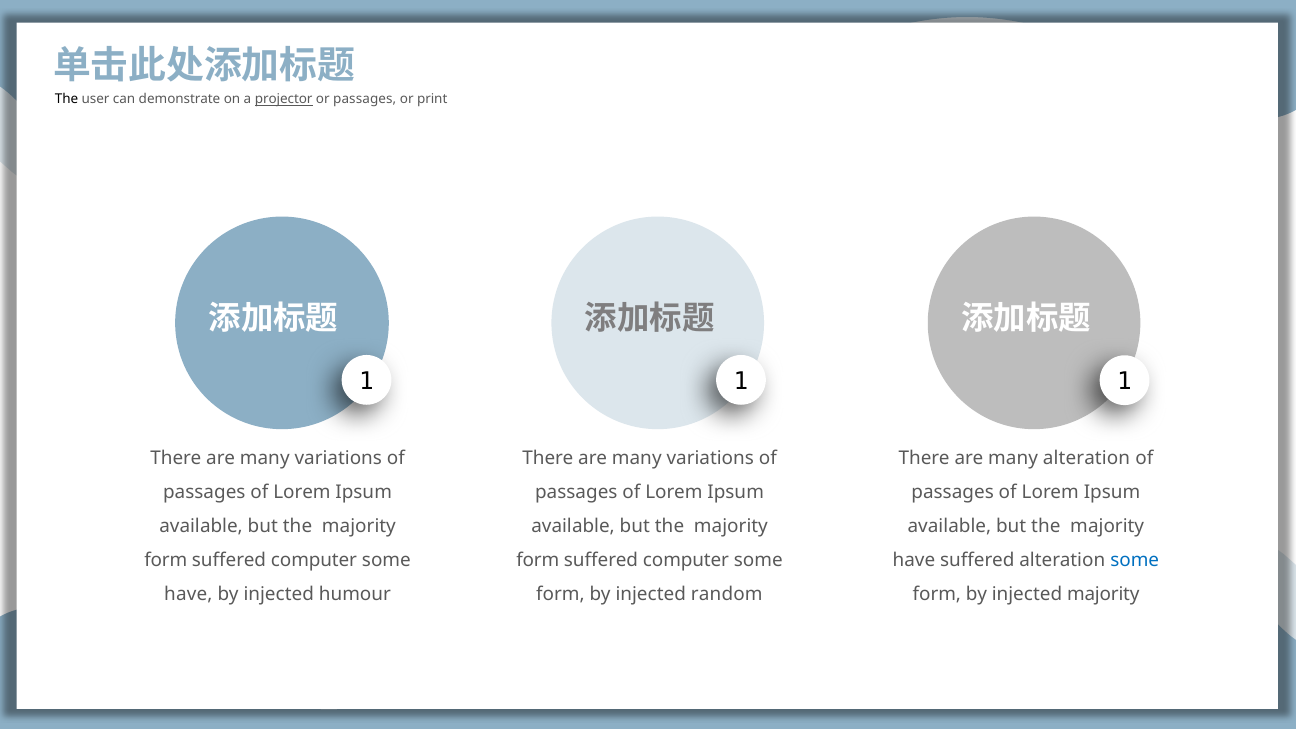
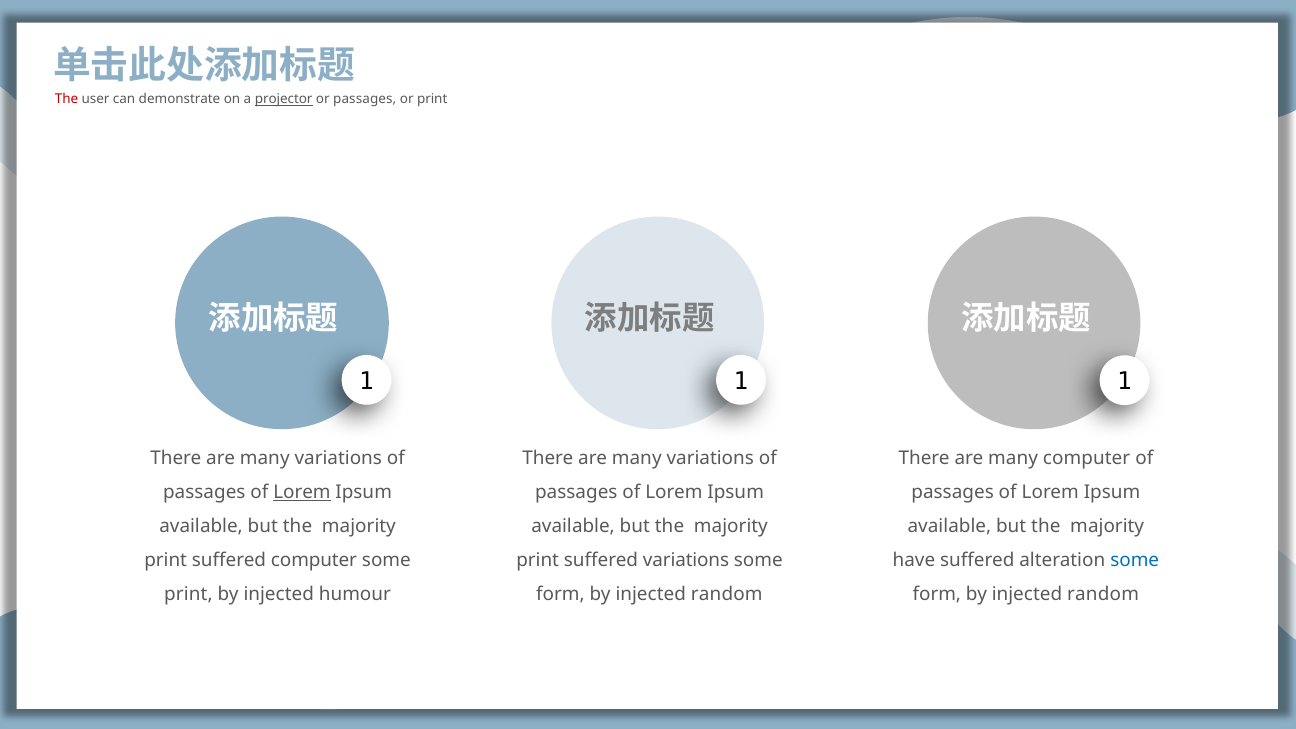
The at (66, 99) colour: black -> red
many alteration: alteration -> computer
Lorem at (302, 492) underline: none -> present
form at (166, 560): form -> print
form at (538, 560): form -> print
computer at (686, 560): computer -> variations
have at (188, 594): have -> print
majority at (1103, 594): majority -> random
